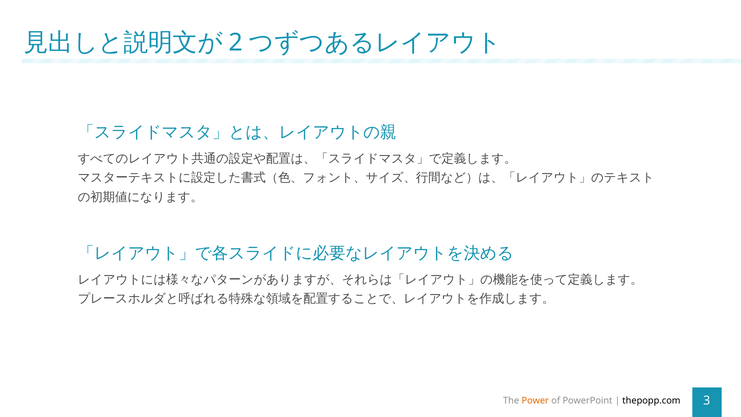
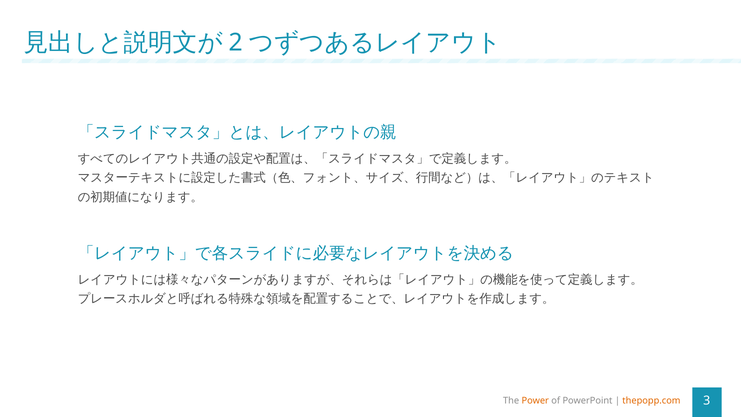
thepopp.com colour: black -> orange
